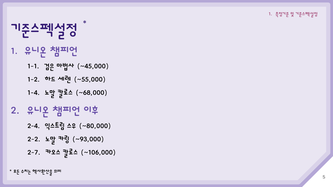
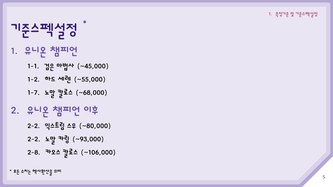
1-4: 1-4 -> 1-7
2-4 at (34, 125): 2-4 -> 2-2
2-7: 2-7 -> 2-8
